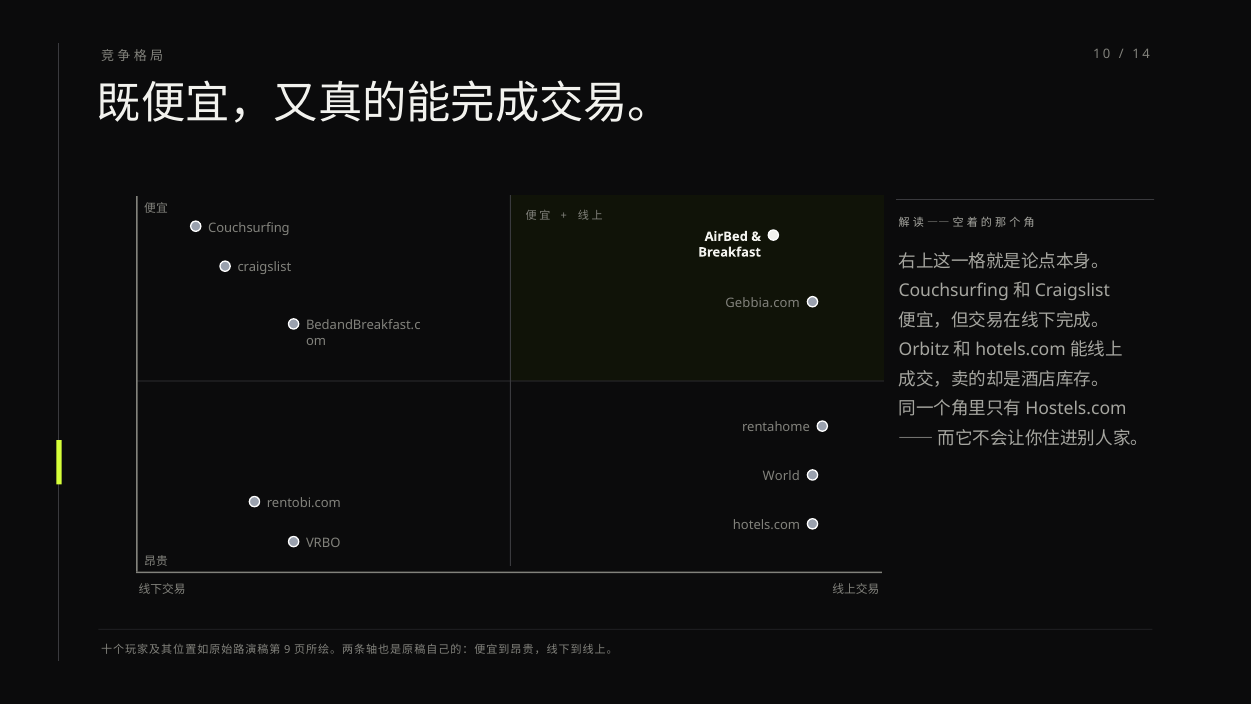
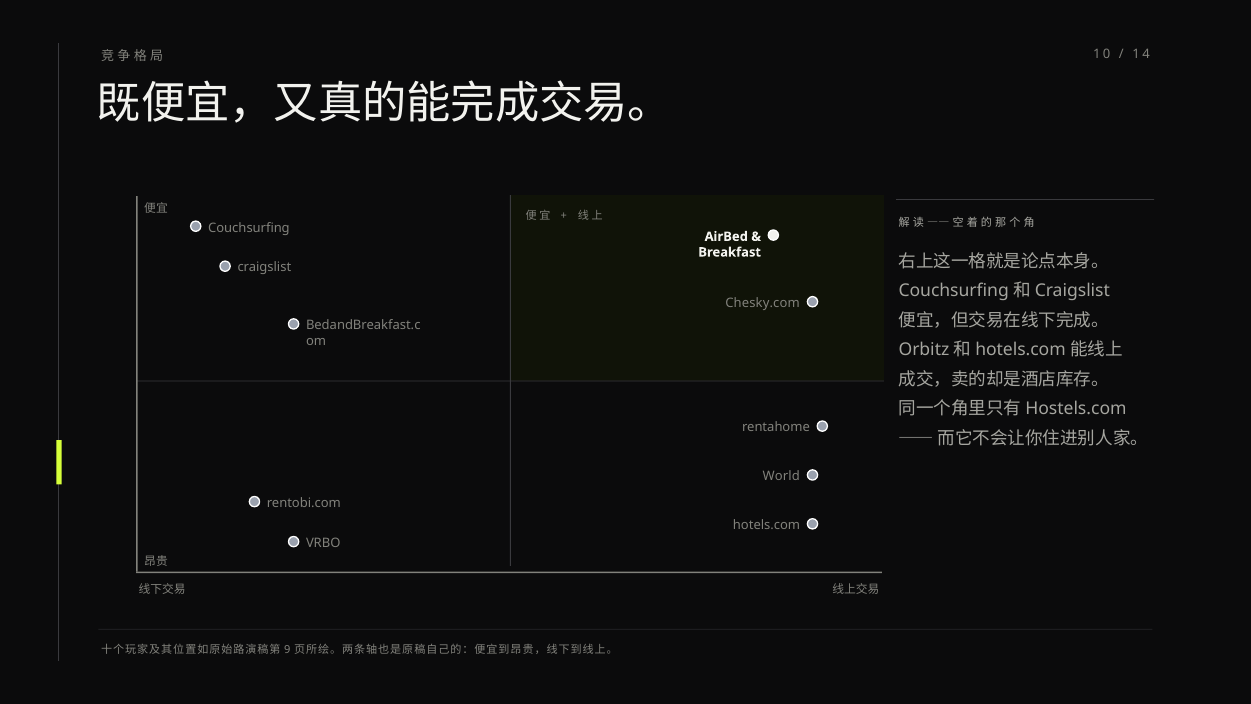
Gebbia.com: Gebbia.com -> Chesky.com
